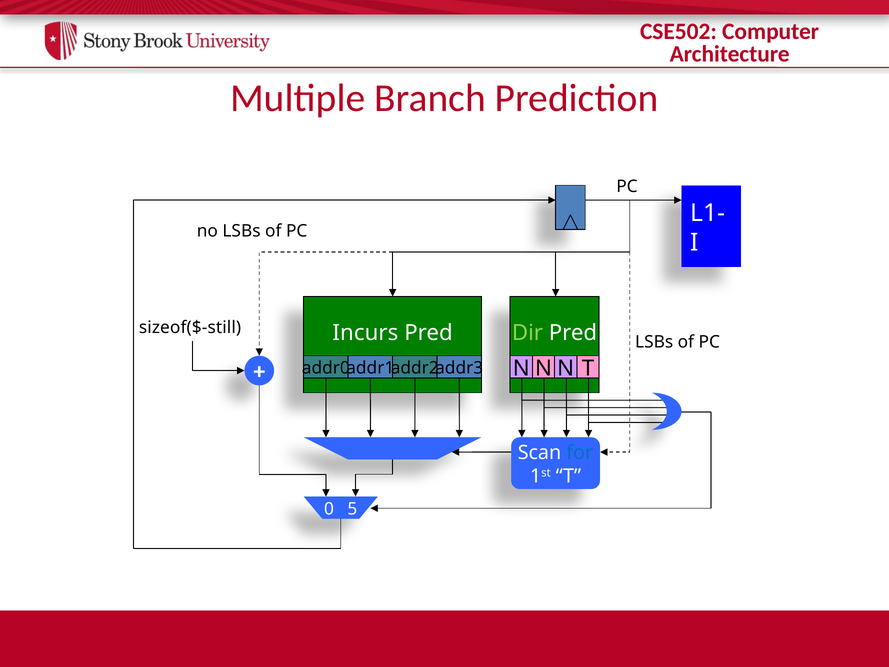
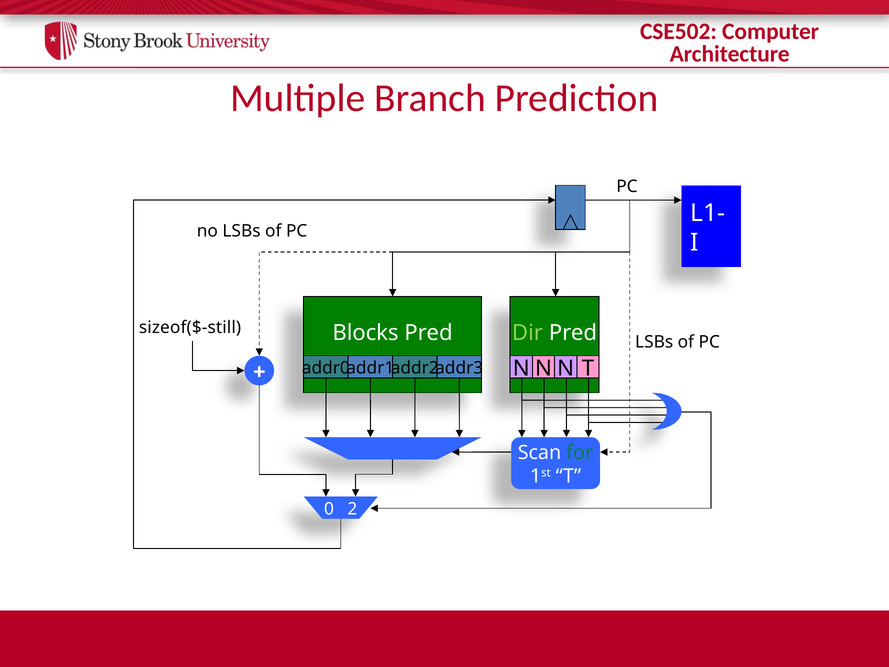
Incurs: Incurs -> Blocks
for colour: blue -> green
5: 5 -> 2
